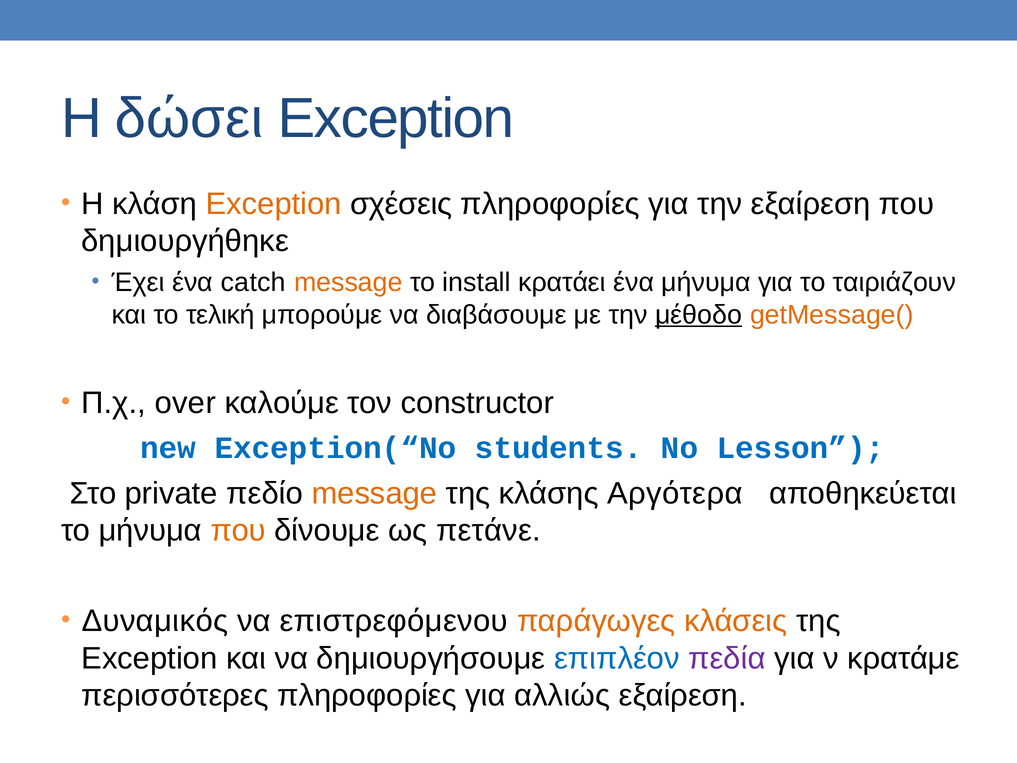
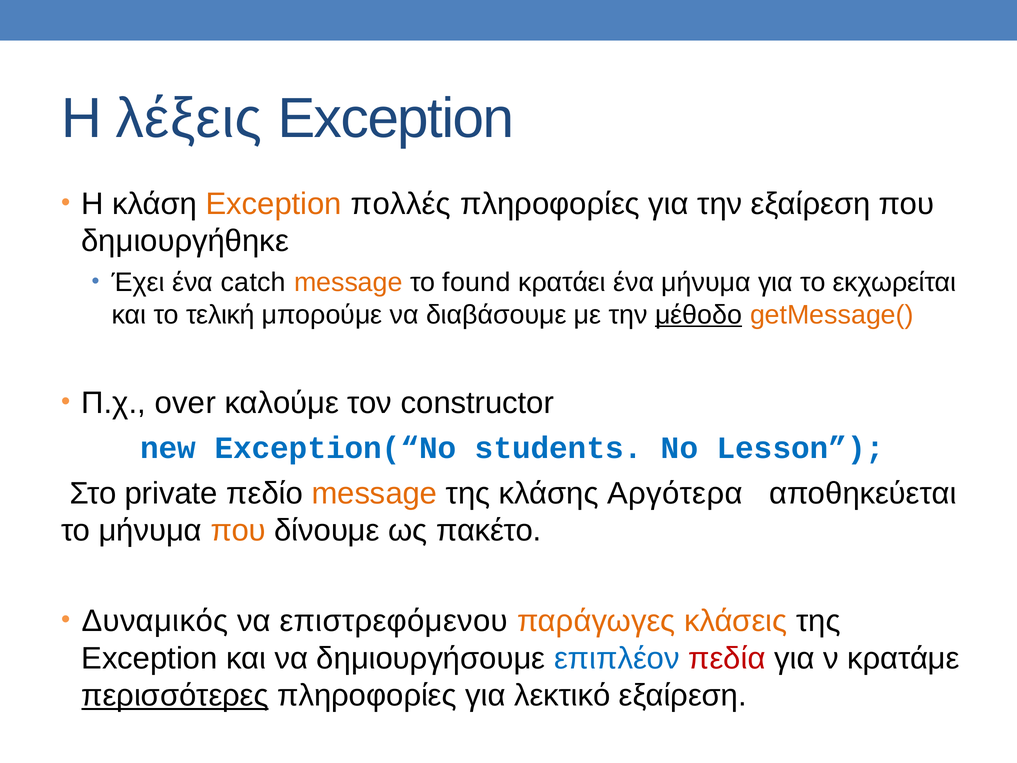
δώσει: δώσει -> λέξεις
σχέσεις: σχέσεις -> πολλές
install: install -> found
ταιριάζουν: ταιριάζουν -> εκχωρείται
πετάνε: πετάνε -> πακέτο
πεδία colour: purple -> red
περισσότερες underline: none -> present
αλλιώς: αλλιώς -> λεκτικό
